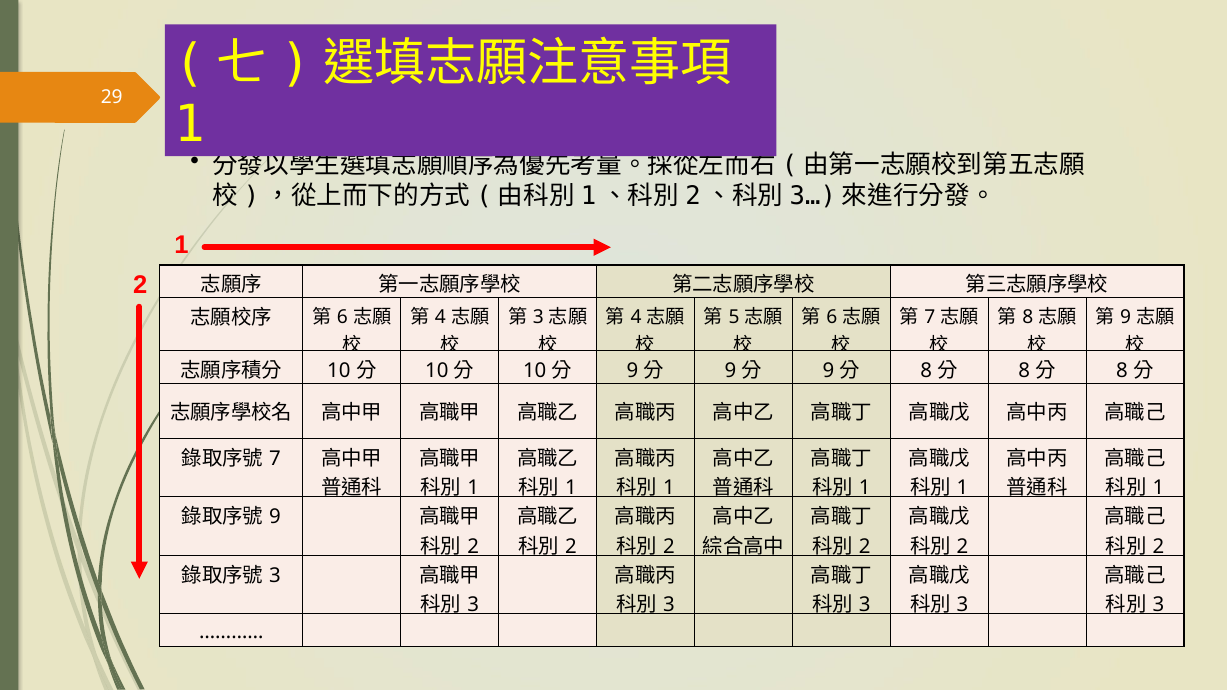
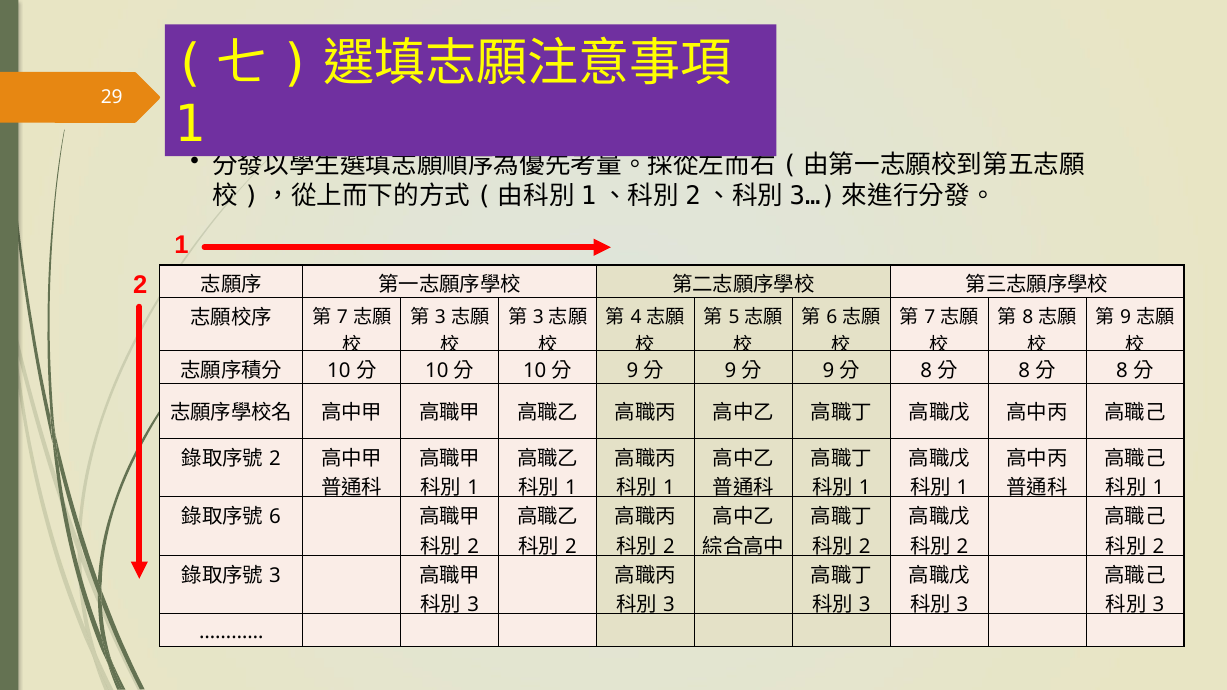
4 at (440, 317): 4 -> 3
6 at (342, 317): 6 -> 7
7 at (275, 458): 7 -> 2
9 at (275, 517): 9 -> 6
